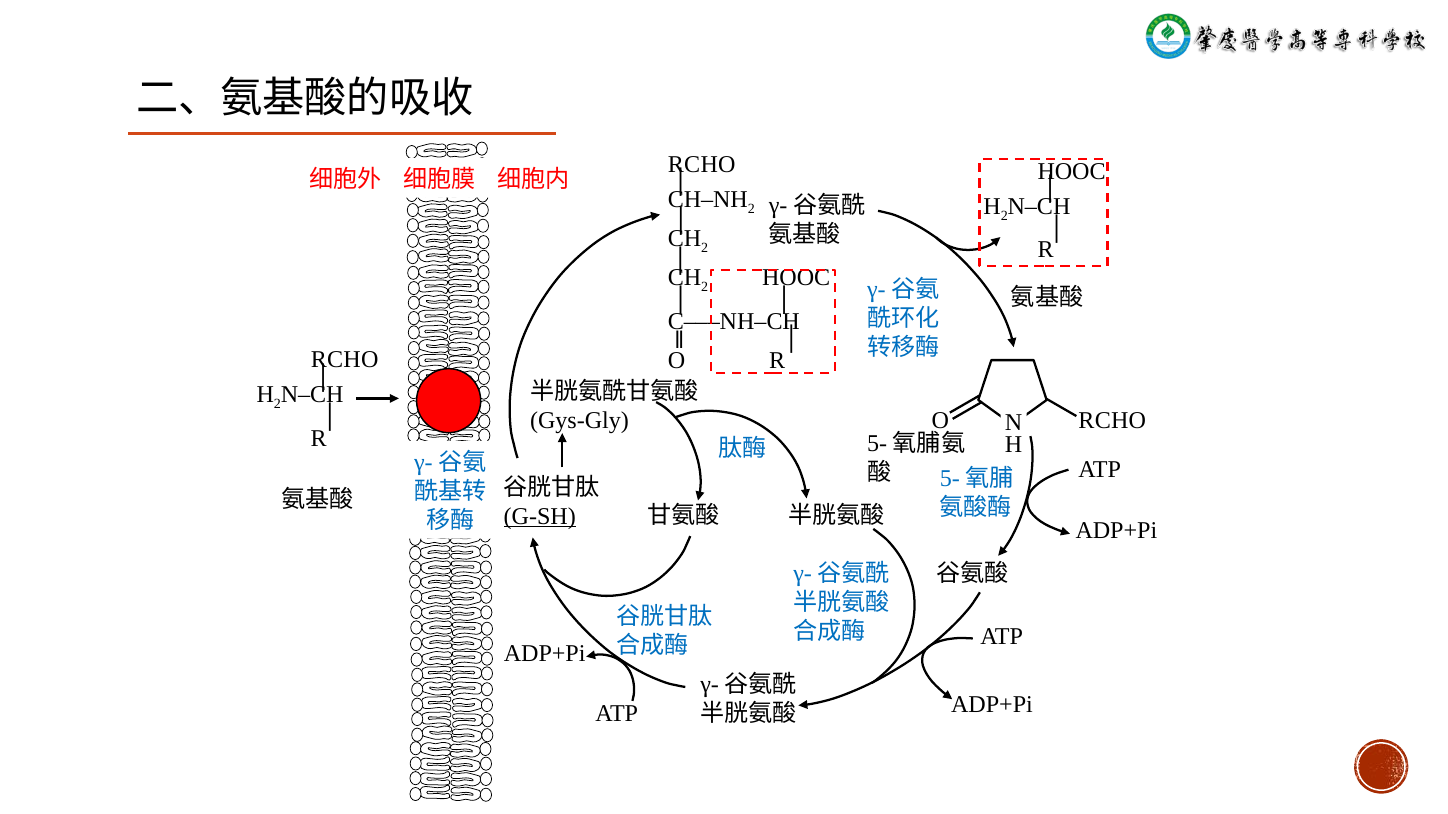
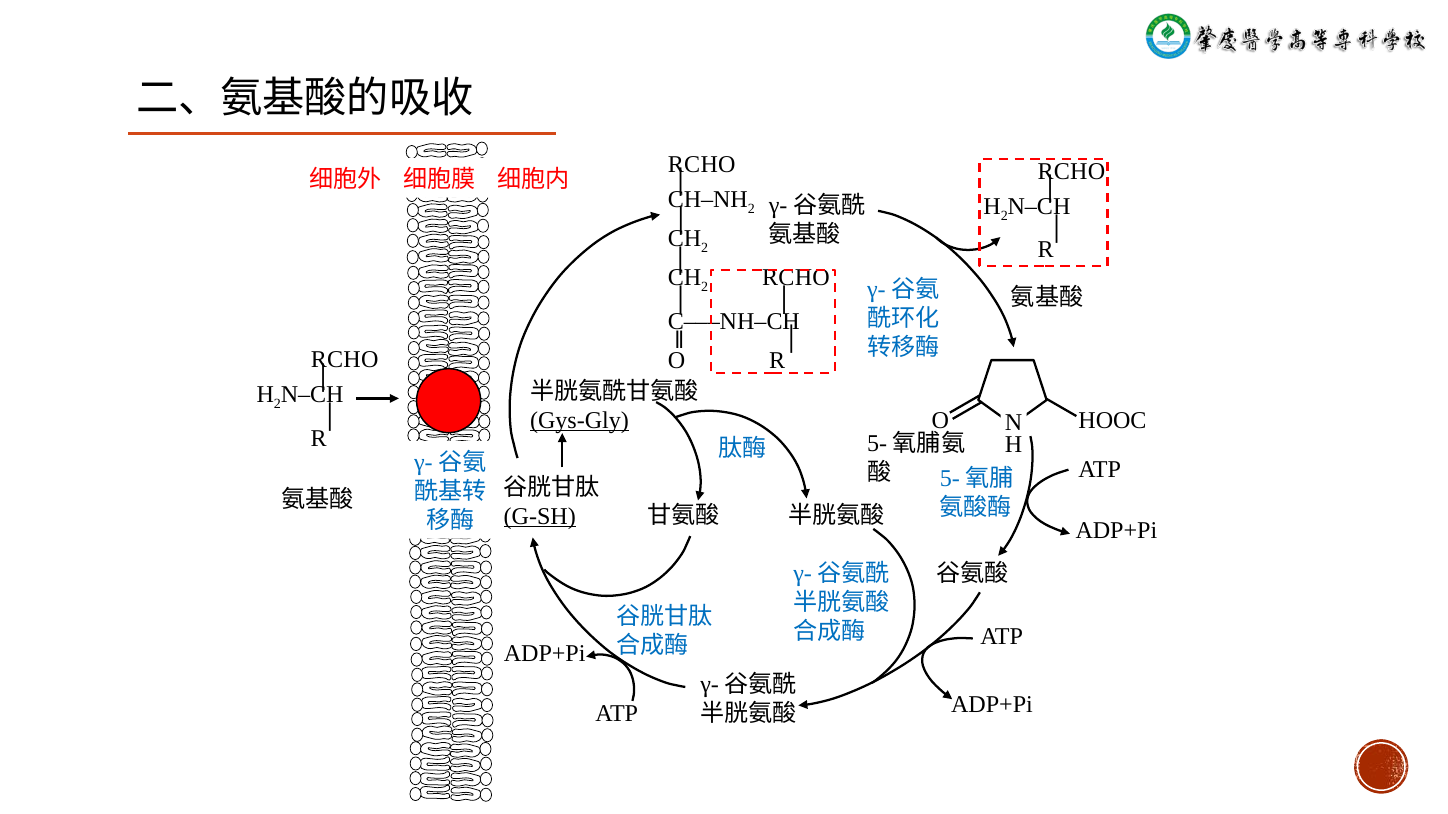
HOOC at (1072, 171): HOOC -> RCHO
HOOC at (796, 278): HOOC -> RCHO
Gys-Gly underline: none -> present
RCHO at (1112, 421): RCHO -> HOOC
